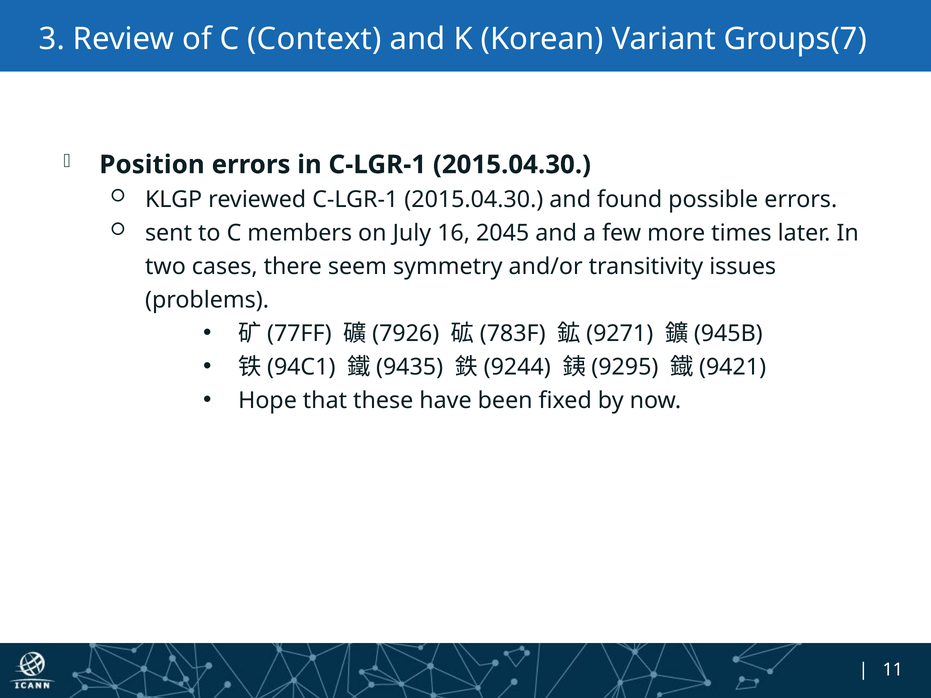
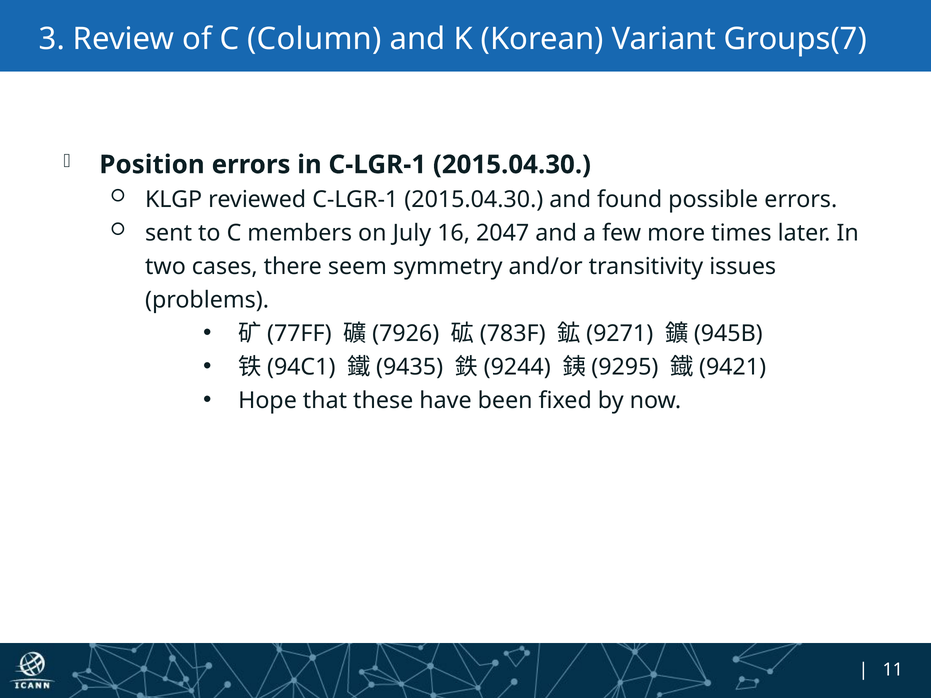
Context: Context -> Column
2045: 2045 -> 2047
